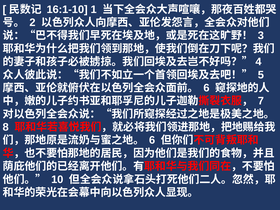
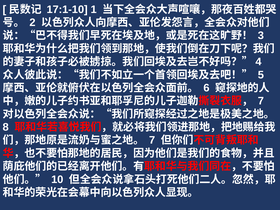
16:1-10: 16:1-10 -> 17:1-10
6 at (152, 140): 6 -> 7
